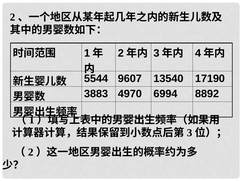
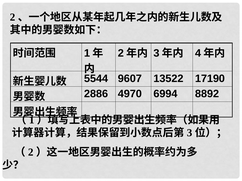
13540: 13540 -> 13522
3883: 3883 -> 2886
